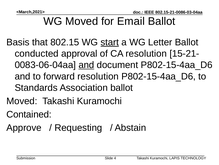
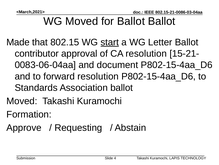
for Email: Email -> Ballot
Basis: Basis -> Made
conducted: conducted -> contributor
and at (86, 65) underline: present -> none
Contained: Contained -> Formation
